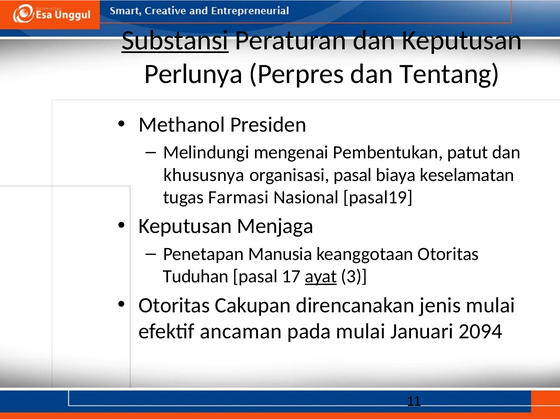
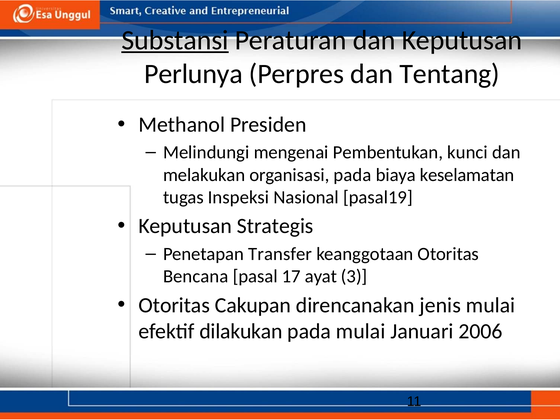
patut: patut -> kunci
khususnya: khususnya -> melakukan
organisasi pasal: pasal -> pada
Farmasi: Farmasi -> Inspeksi
Menjaga: Menjaga -> Strategis
Manusia: Manusia -> Transfer
Tuduhan: Tuduhan -> Bencana
ayat underline: present -> none
ancaman: ancaman -> dilakukan
2094: 2094 -> 2006
